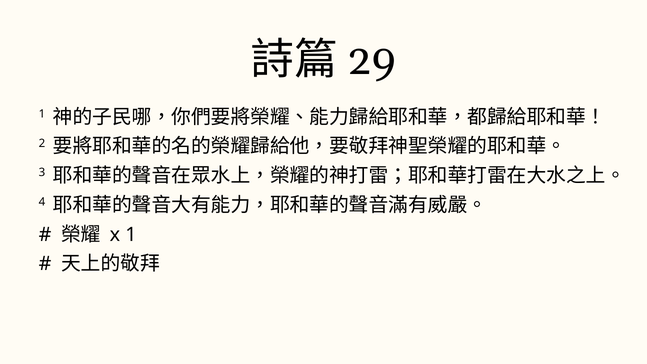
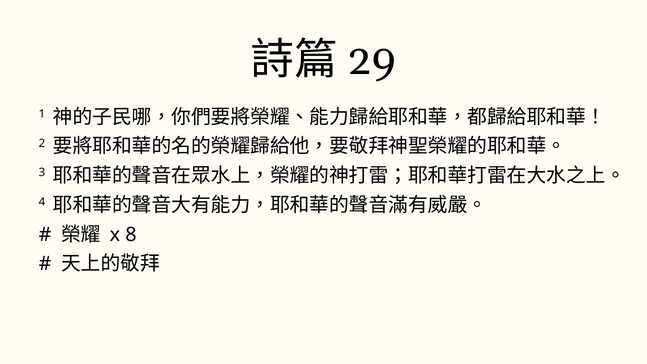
x 1: 1 -> 8
